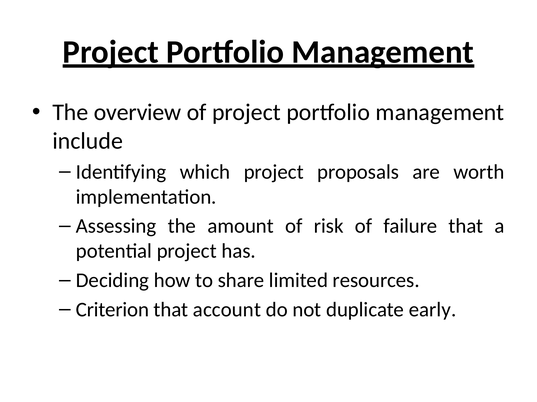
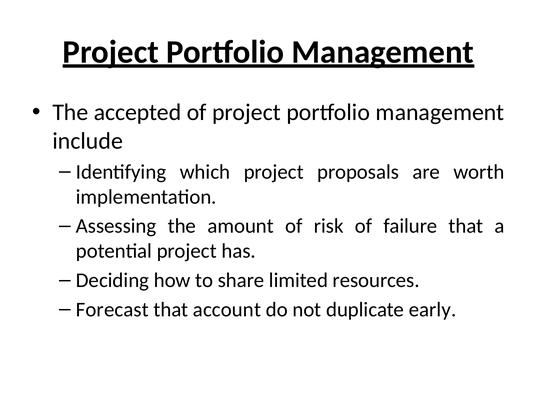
overview: overview -> accepted
Criterion: Criterion -> Forecast
